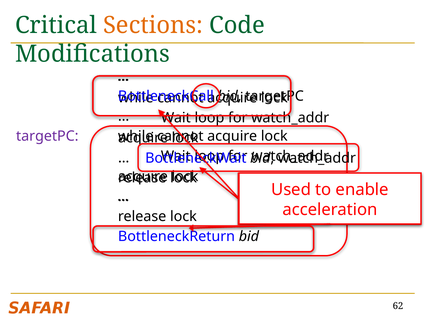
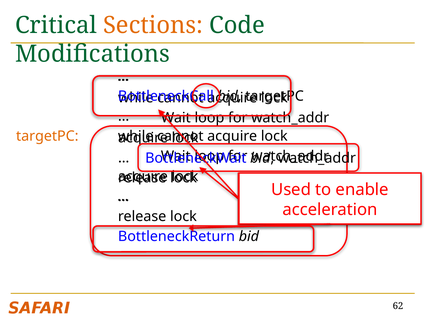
targetPC at (47, 136) colour: purple -> orange
